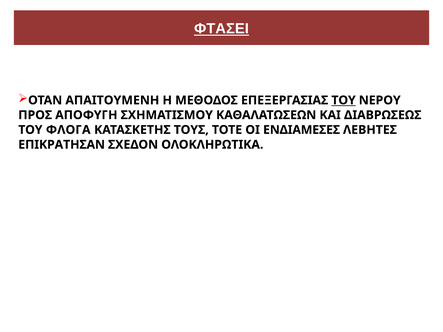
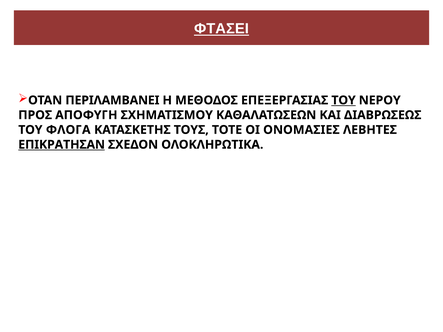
ΑΠΑΙΤΟΥΜΕΝΗ: ΑΠΑΙΤΟΥΜΕΝΗ -> ΠΕΡΙΛΑΜΒΑΝΕΙ
ΕΝΔΙΑΜΕΣΕΣ: ΕΝΔΙΑΜΕΣΕΣ -> ΟΝΟΜΑΣΙΕΣ
ΕΠΙΚΡΑΤΗΣΑΝ underline: none -> present
